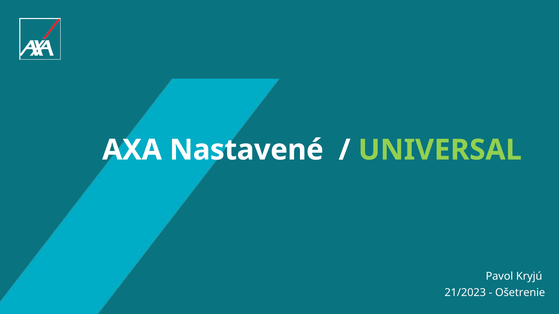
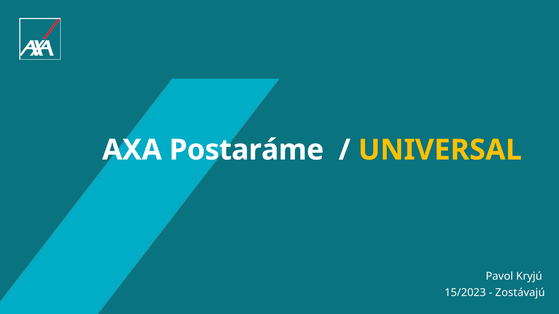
Nastavené: Nastavené -> Postaráme
UNIVERSAL colour: light green -> yellow
21/2023: 21/2023 -> 15/2023
Ošetrenie: Ošetrenie -> Zostávajú
